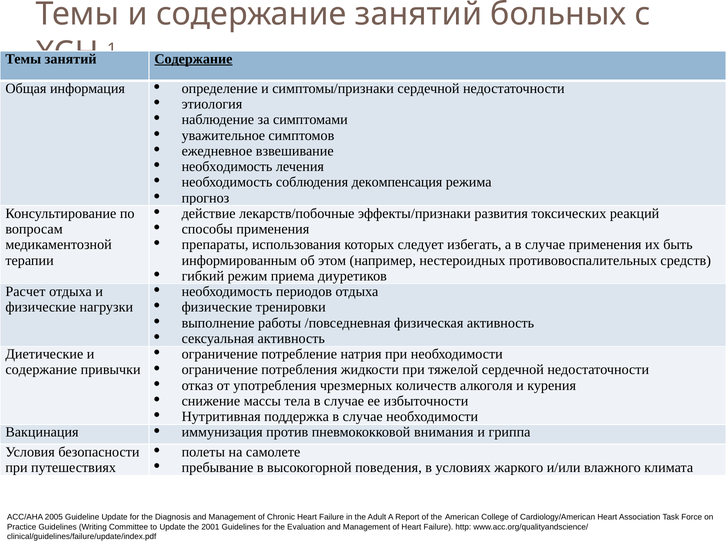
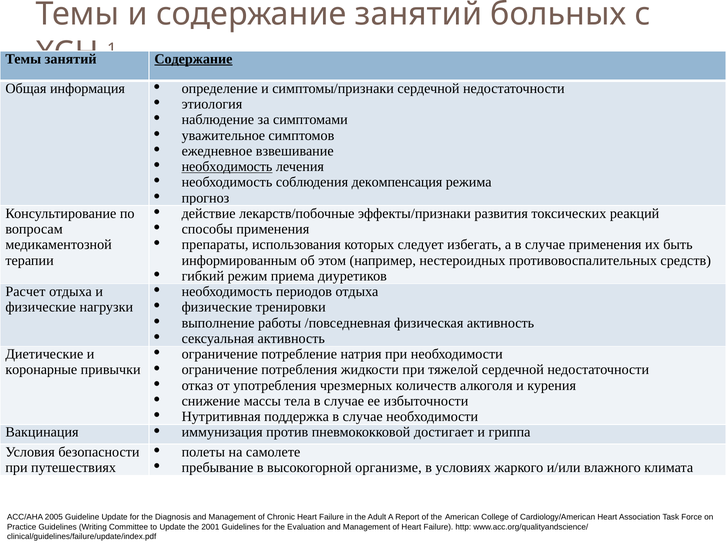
необходимость at (227, 166) underline: none -> present
содержание at (41, 369): содержание -> коронарные
внимания: внимания -> достигает
поведения: поведения -> организме
